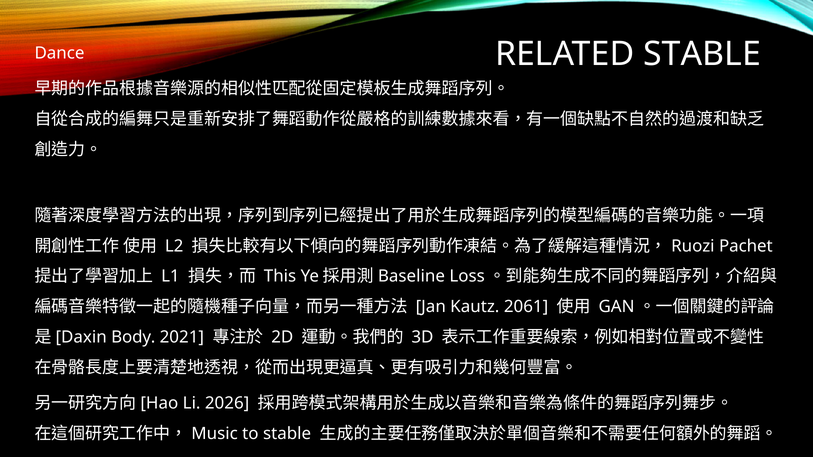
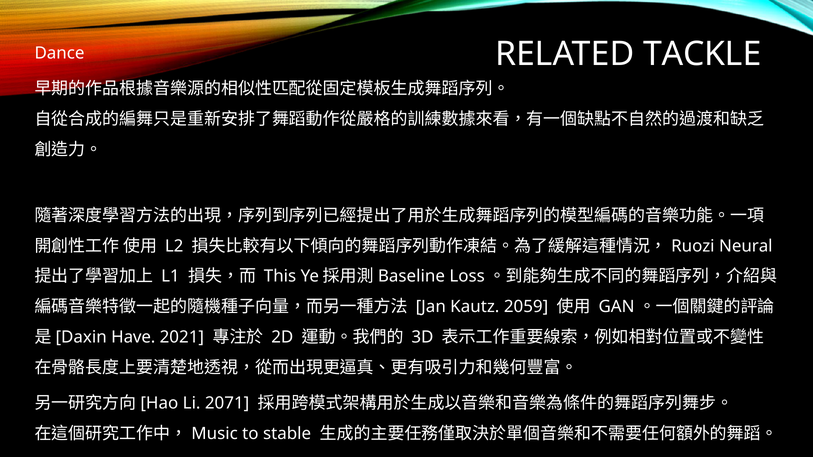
RELATED STABLE: STABLE -> TACKLE
Pachet: Pachet -> Neural
2061: 2061 -> 2059
Body: Body -> Have
2026: 2026 -> 2071
